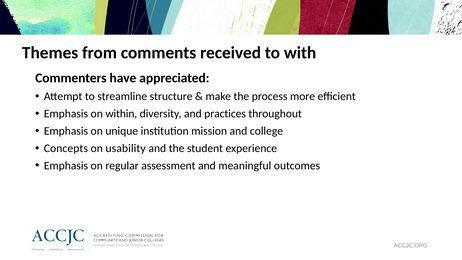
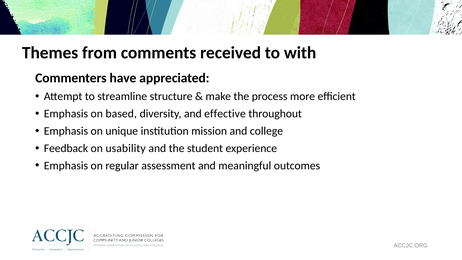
within: within -> based
practices: practices -> effective
Concepts: Concepts -> Feedback
